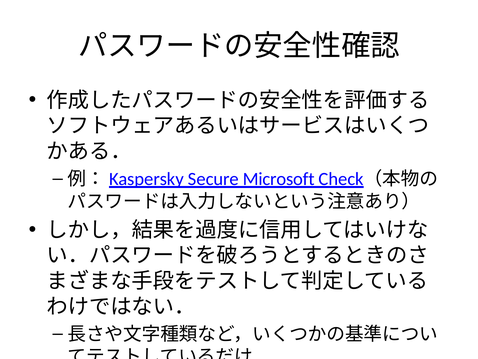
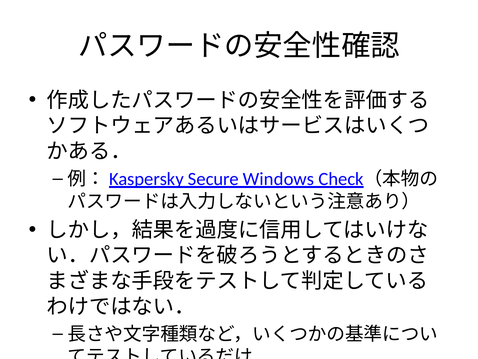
Microsoft: Microsoft -> Windows
